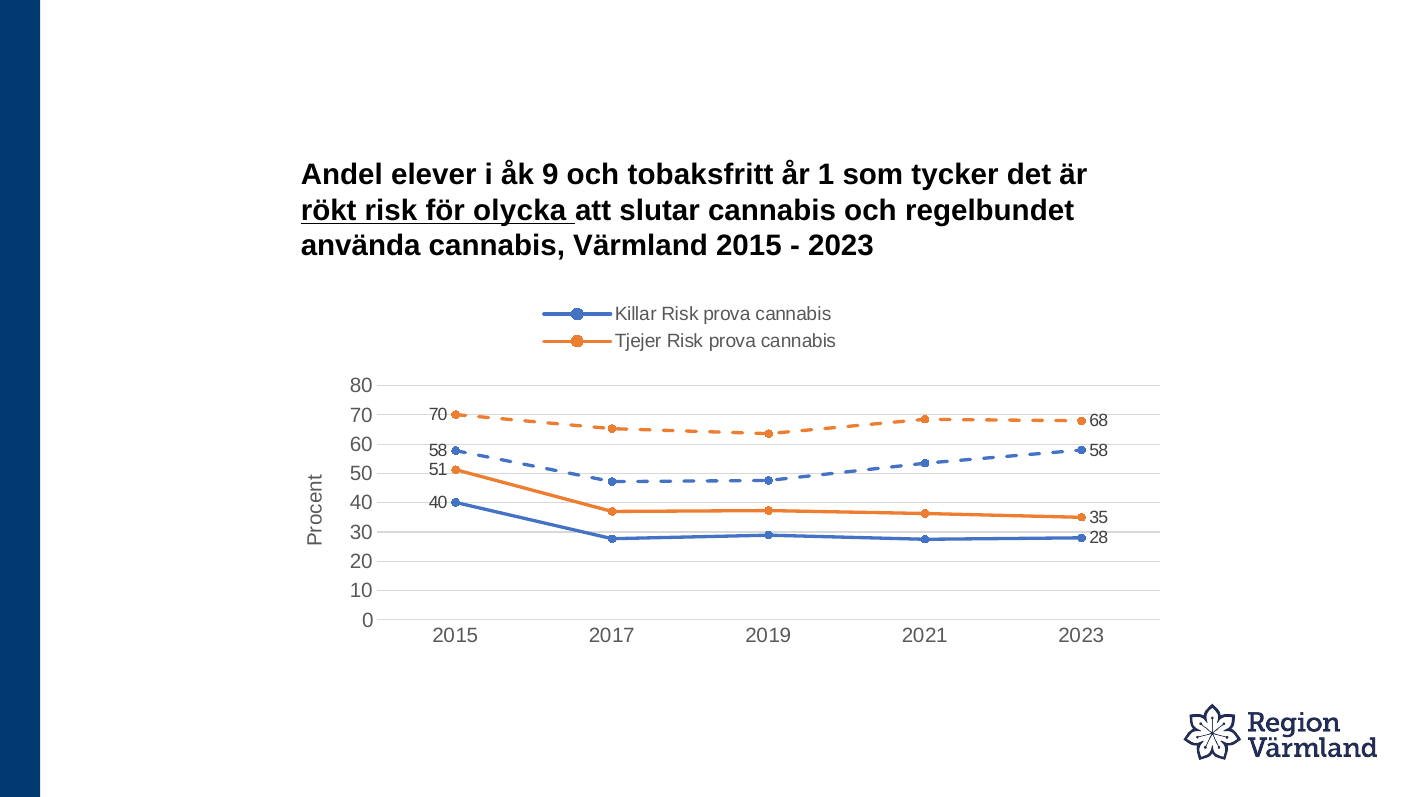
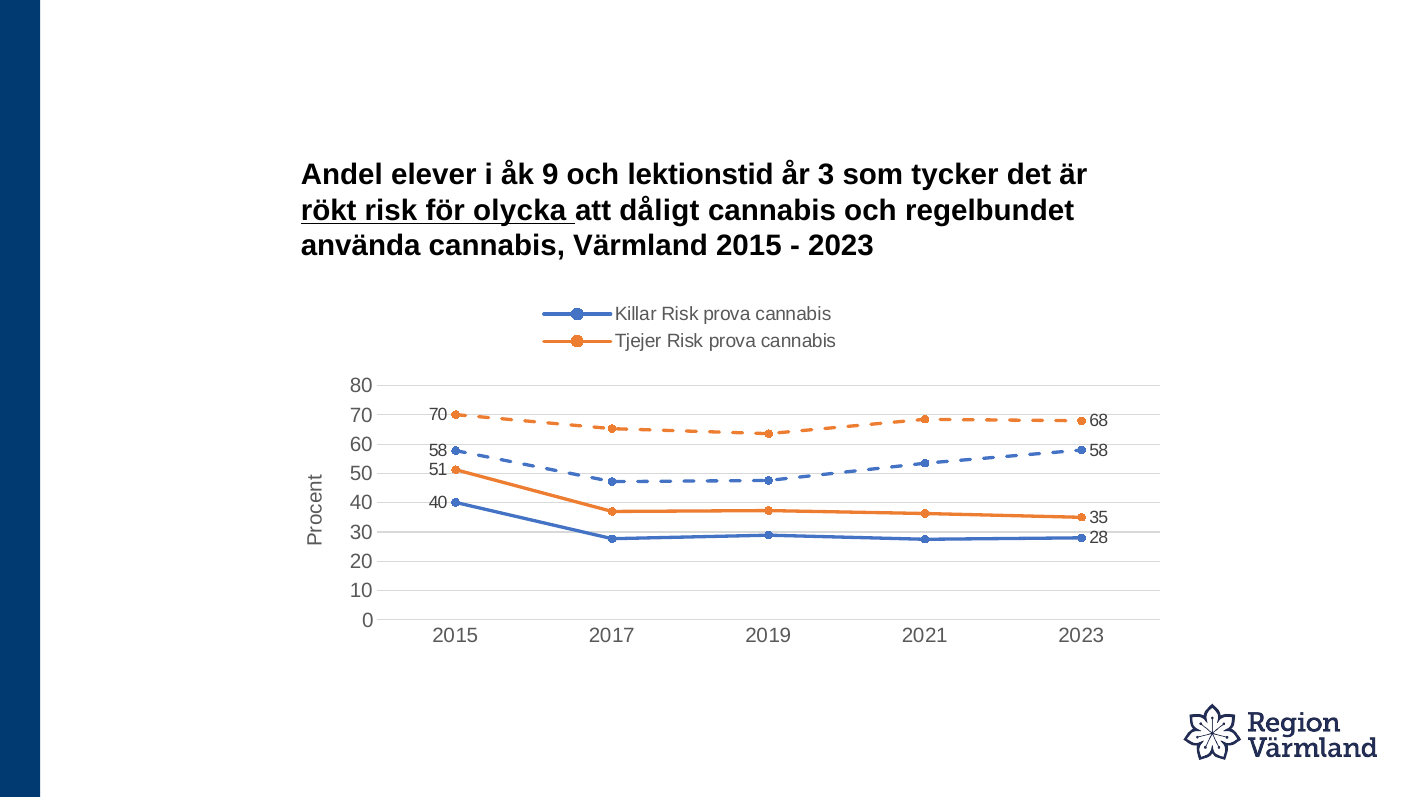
tobaksfritt: tobaksfritt -> lektionstid
1: 1 -> 3
slutar: slutar -> dåligt
